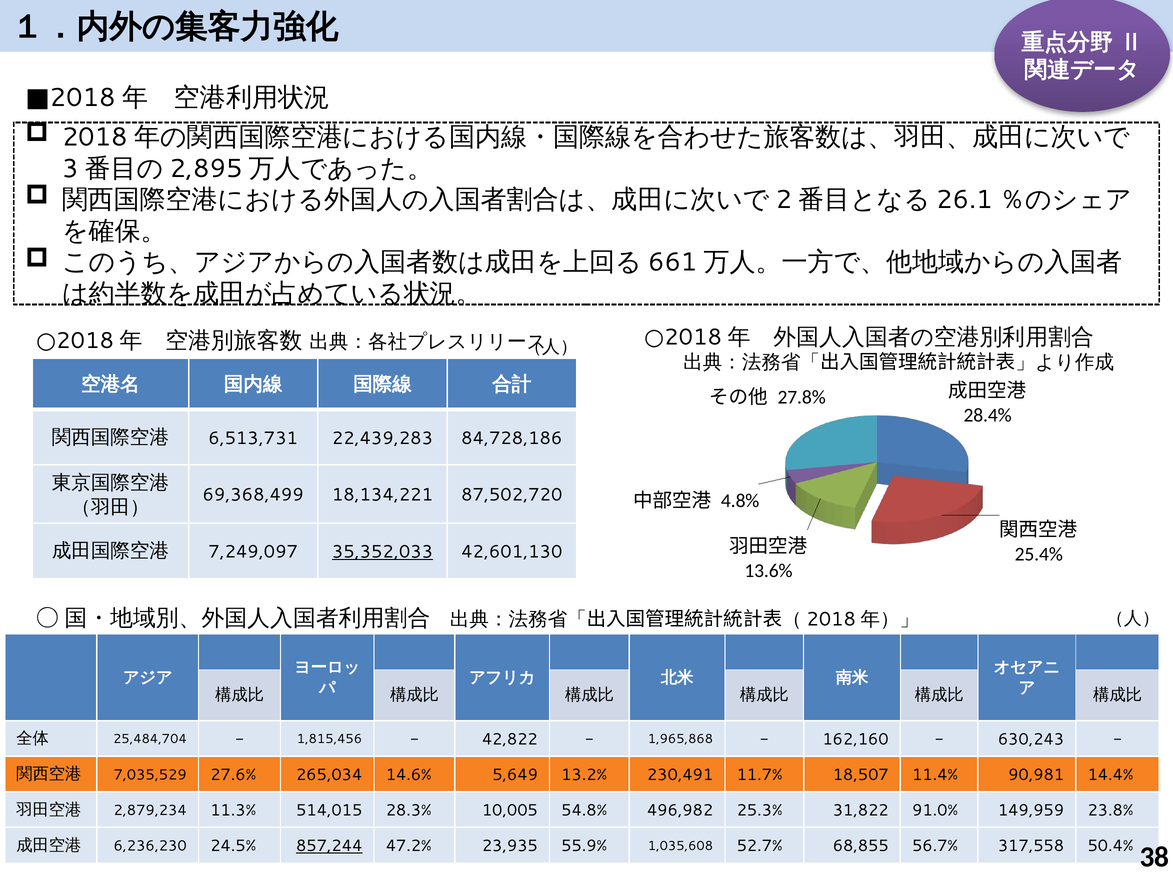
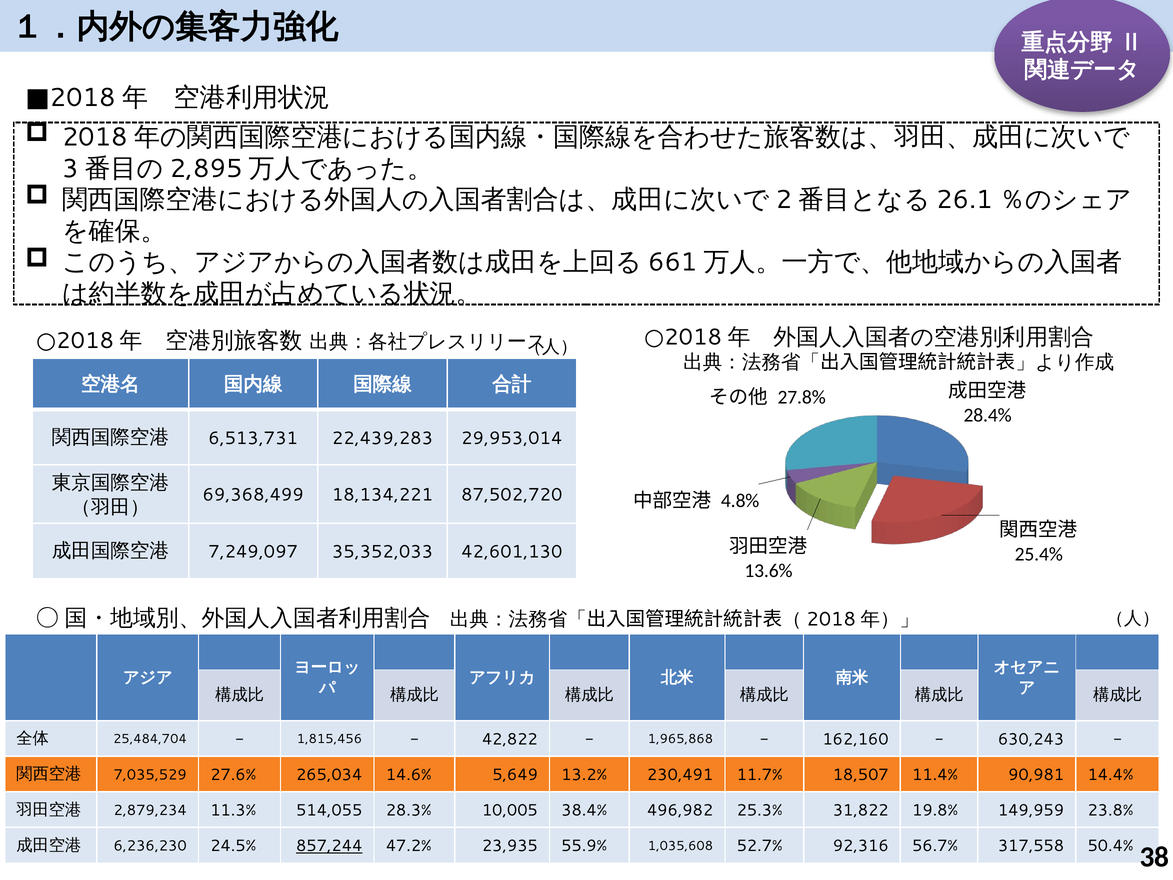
84,728,186: 84,728,186 -> 29,953,014
35,352,033 underline: present -> none
514,015: 514,015 -> 514,055
54.8%: 54.8% -> 38.4%
91.0%: 91.0% -> 19.8%
68,855: 68,855 -> 92,316
